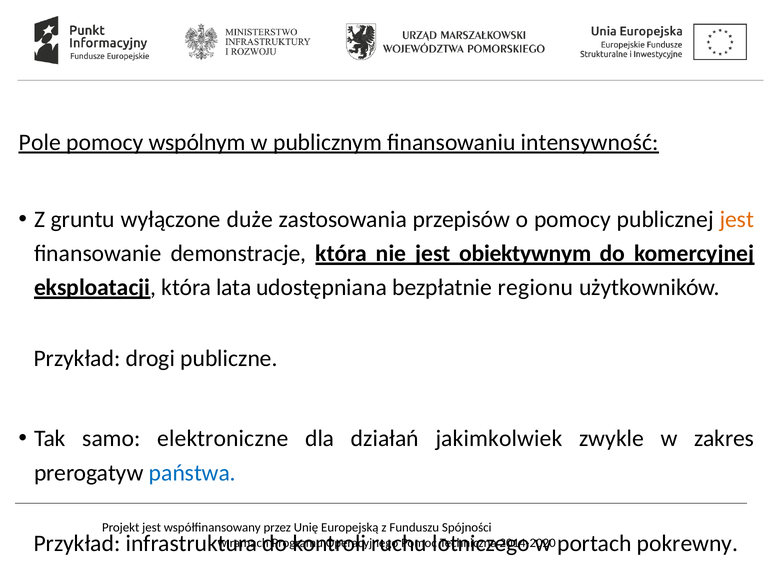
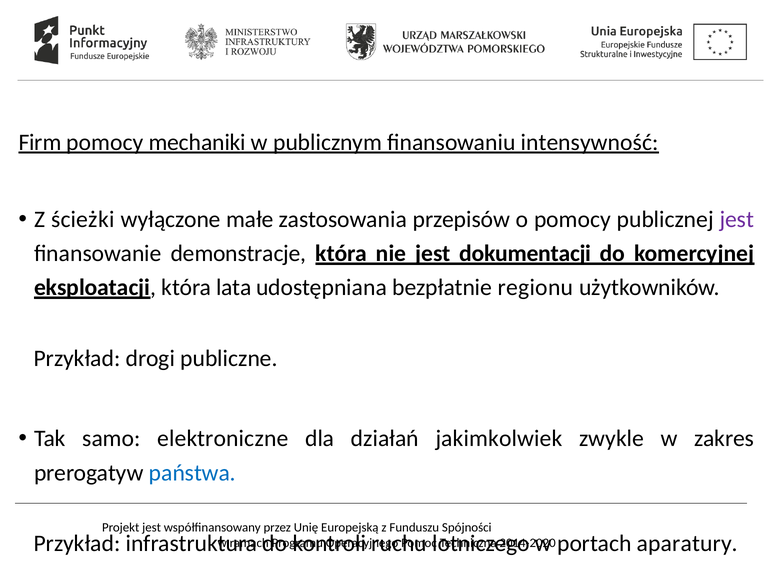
Pole: Pole -> Firm
wspólnym: wspólnym -> mechaniki
gruntu: gruntu -> ścieżki
duże: duże -> małe
jest at (737, 220) colour: orange -> purple
obiektywnym: obiektywnym -> dokumentacji
pokrewny: pokrewny -> aparatury
